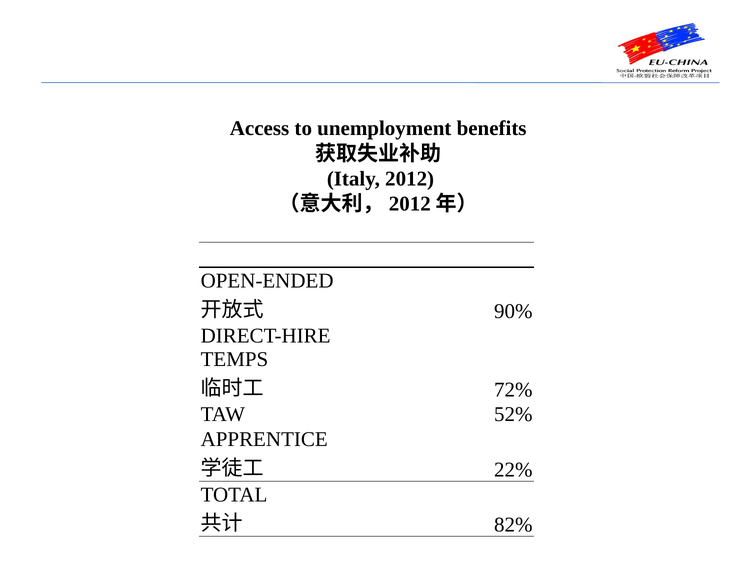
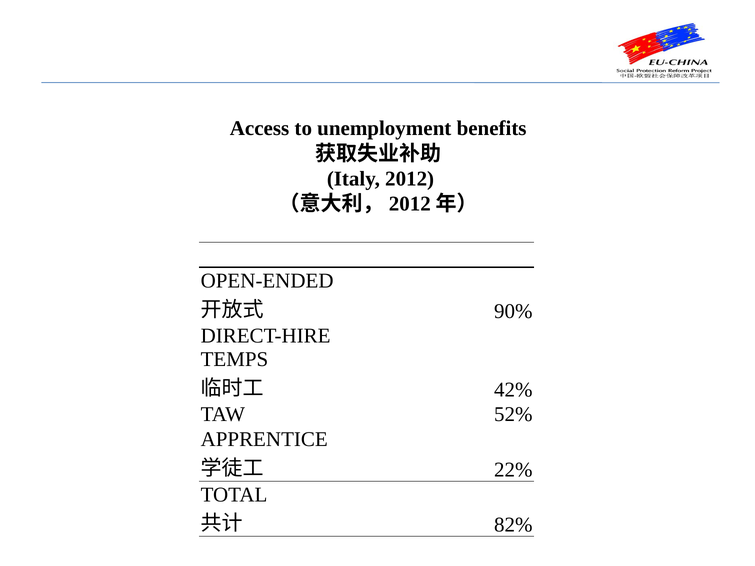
72%: 72% -> 42%
